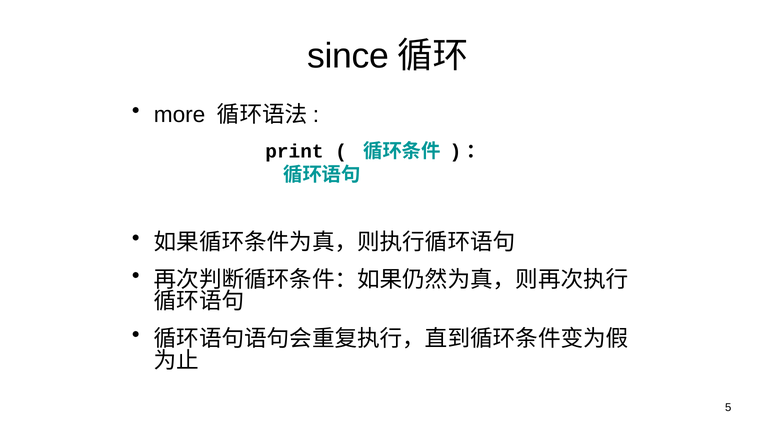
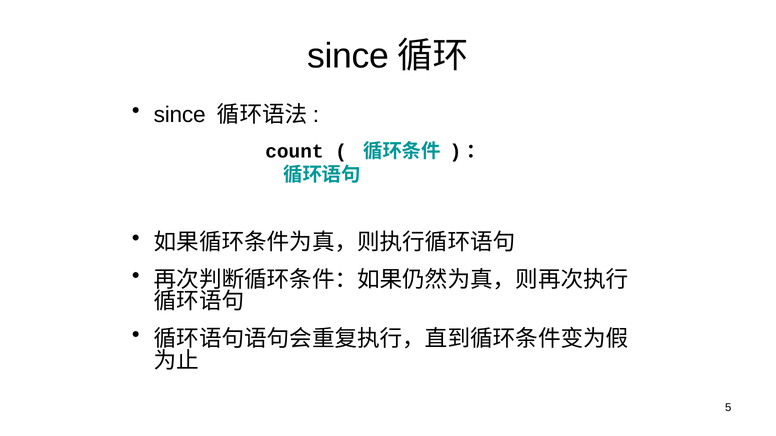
more at (180, 115): more -> since
print: print -> count
